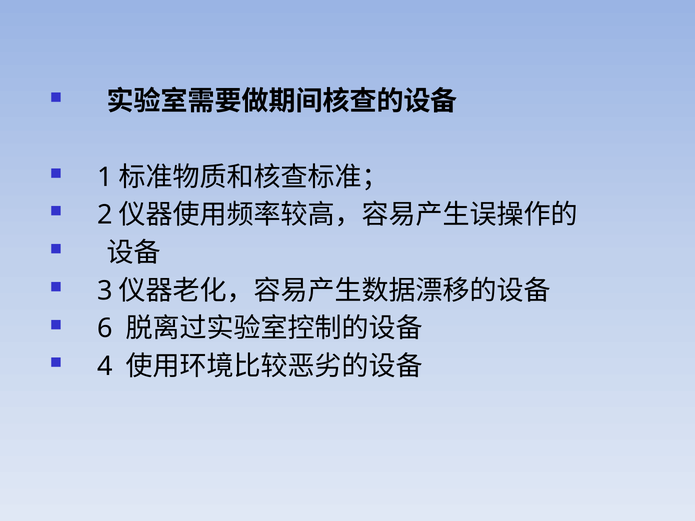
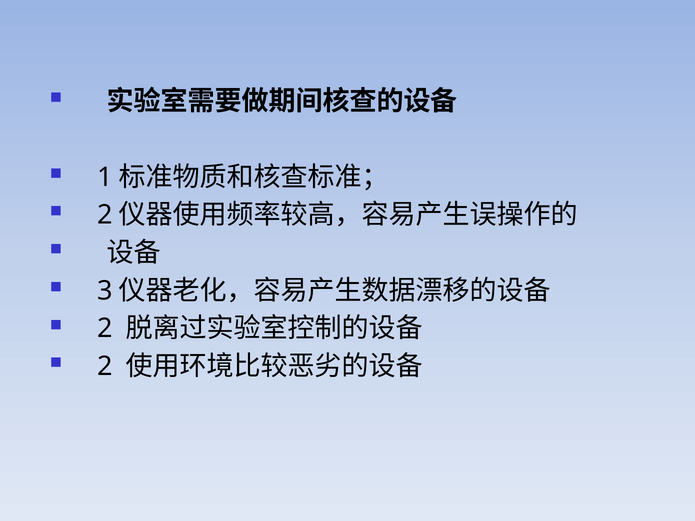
6 at (105, 329): 6 -> 2
4 at (105, 367): 4 -> 2
